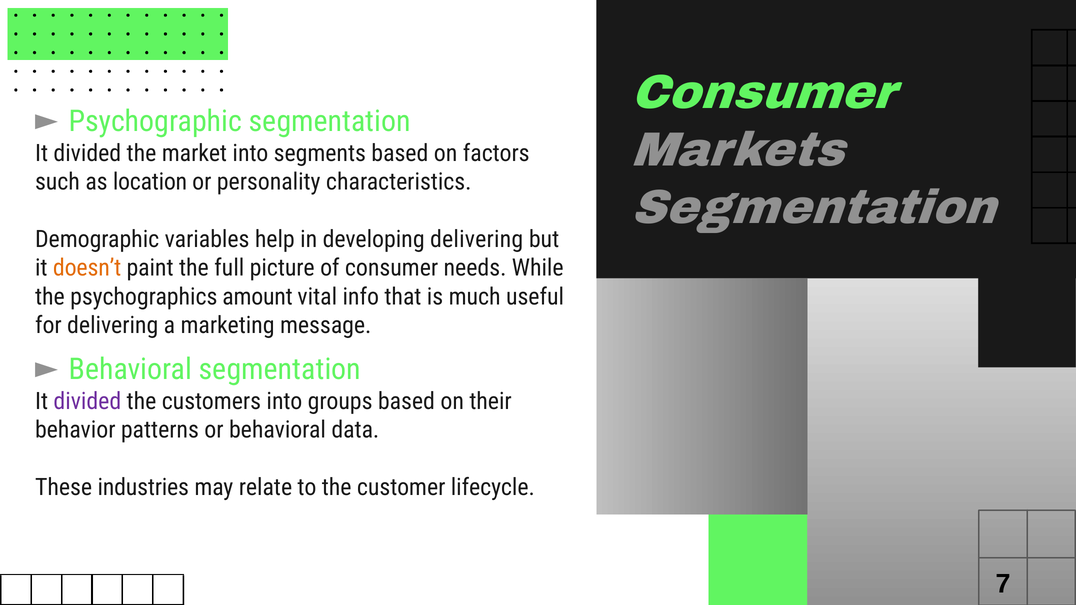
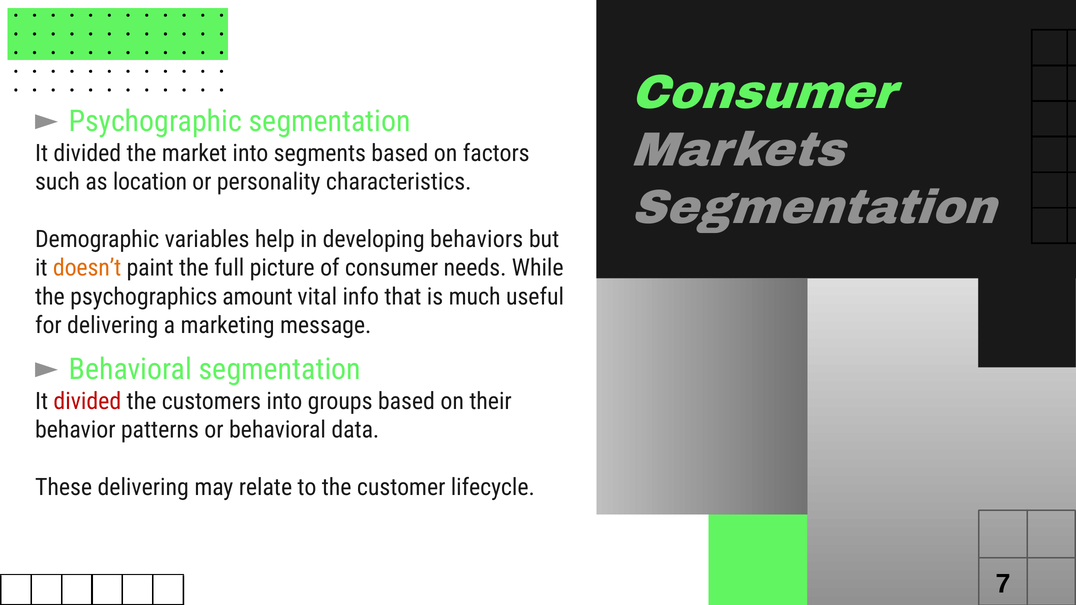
developing delivering: delivering -> behaviors
divided at (87, 402) colour: purple -> red
These industries: industries -> delivering
